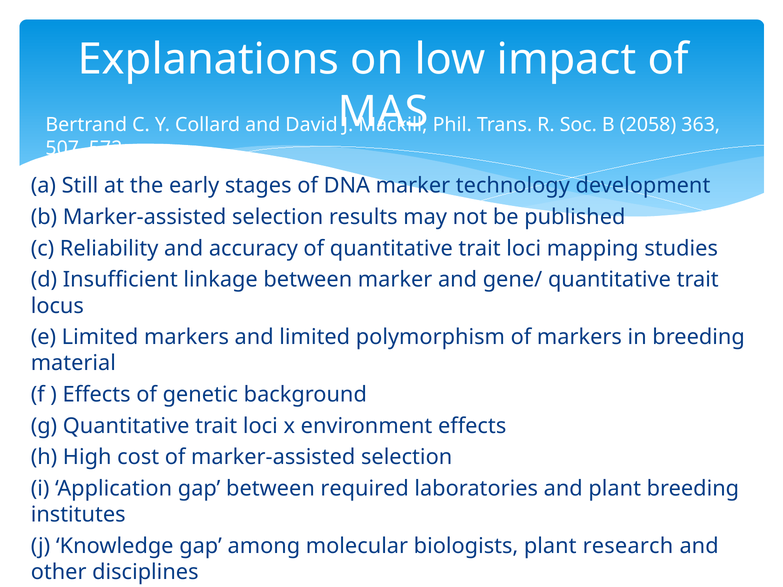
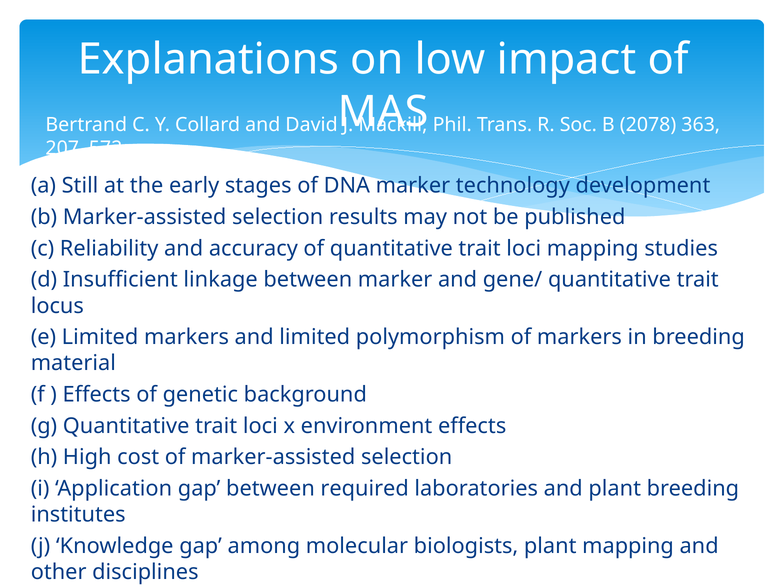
2058: 2058 -> 2078
507–572: 507–572 -> 207–572
plant research: research -> mapping
